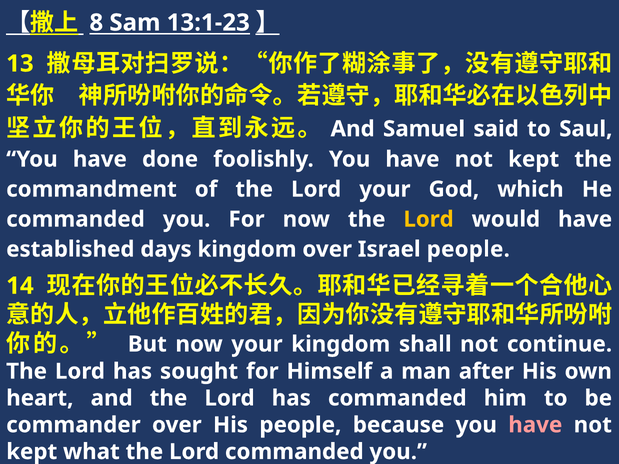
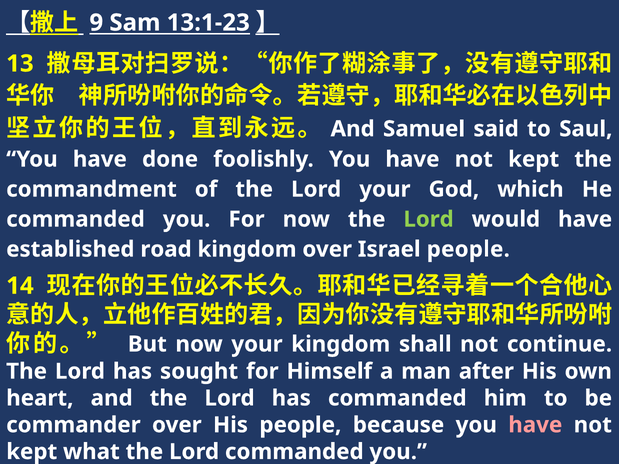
8: 8 -> 9
Lord at (429, 219) colour: yellow -> light green
days: days -> road
